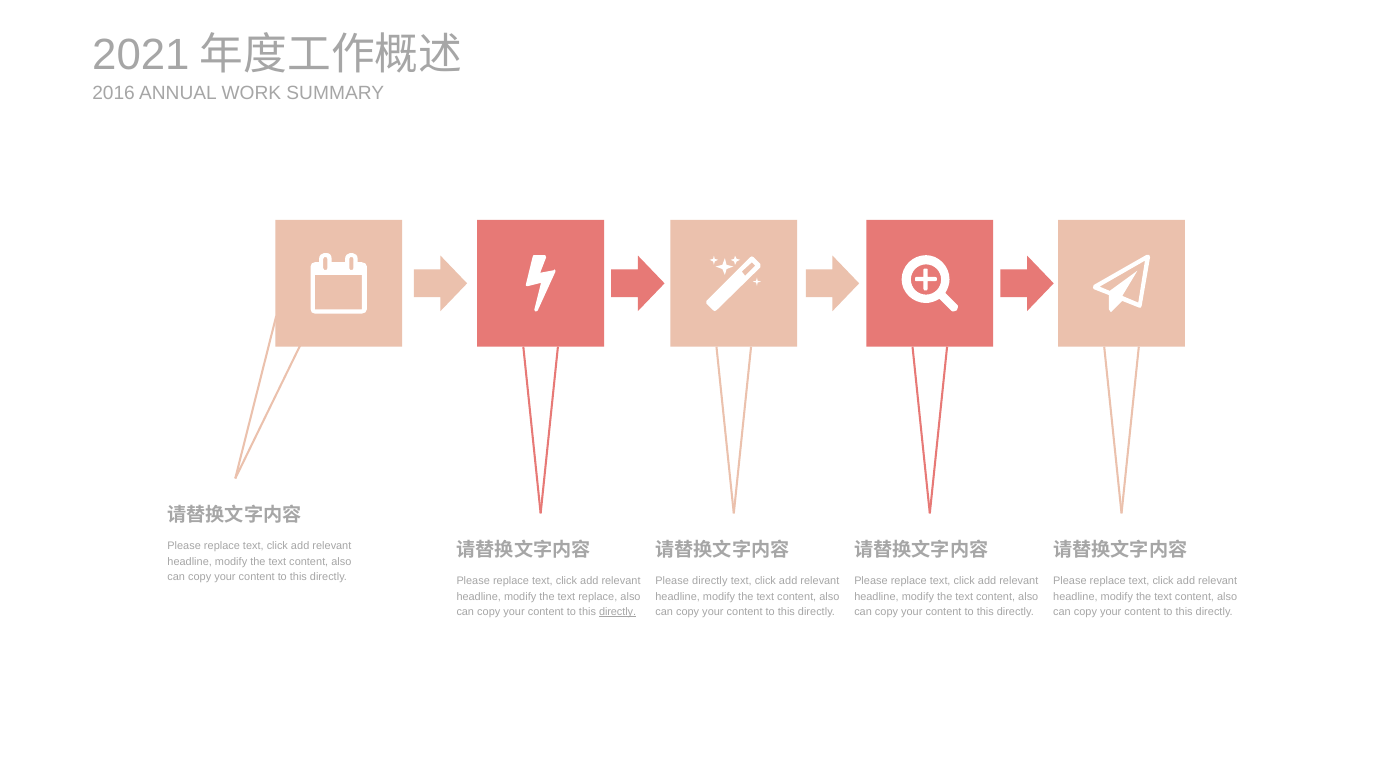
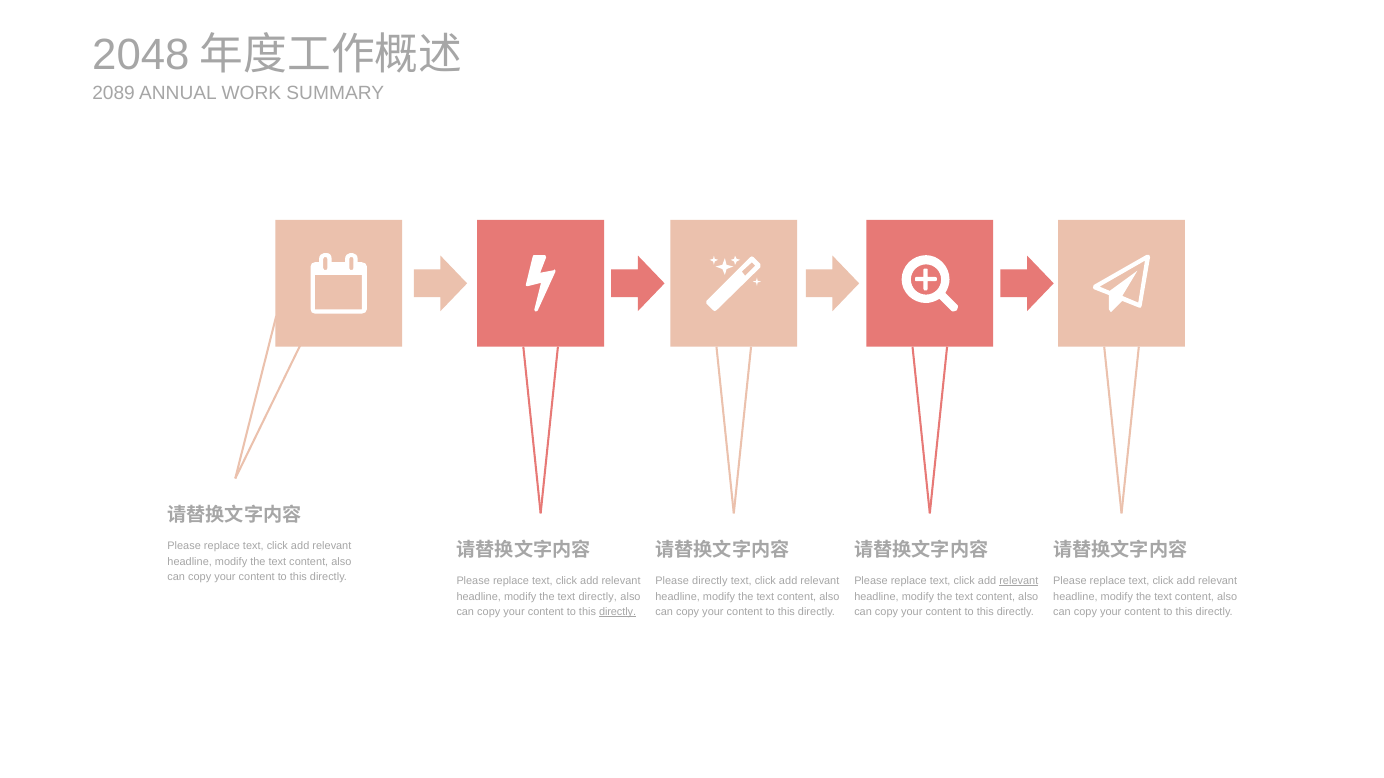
2021: 2021 -> 2048
2016: 2016 -> 2089
relevant at (1019, 581) underline: none -> present
text replace: replace -> directly
